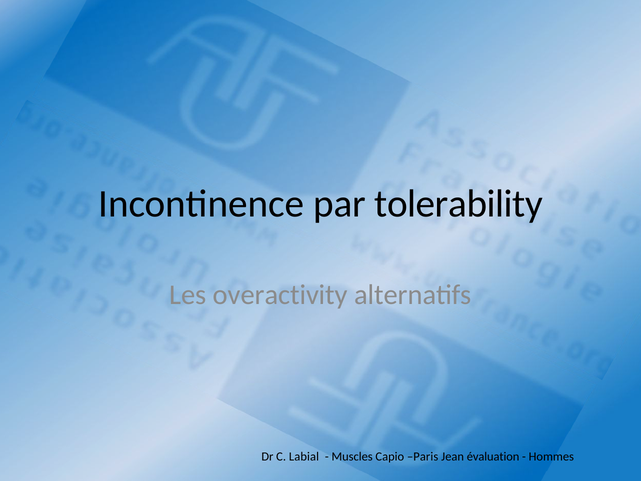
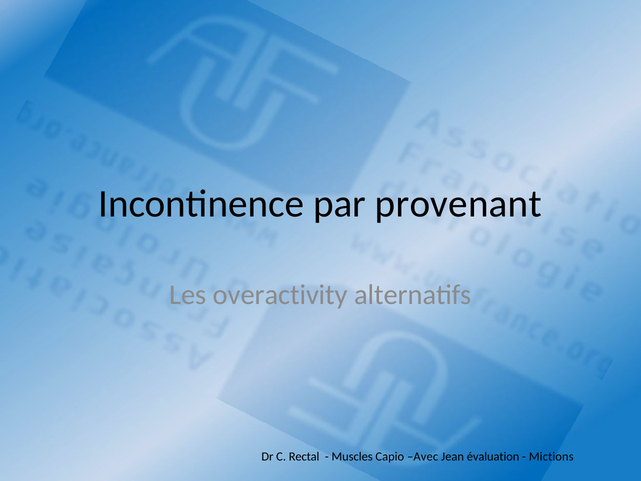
tolerability: tolerability -> provenant
Labial: Labial -> Rectal
Paris: Paris -> Avec
Hommes: Hommes -> Mictions
